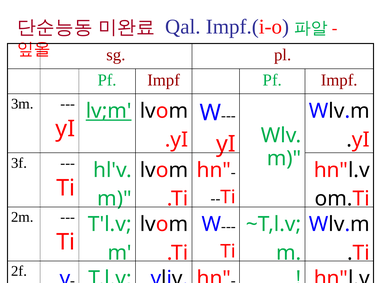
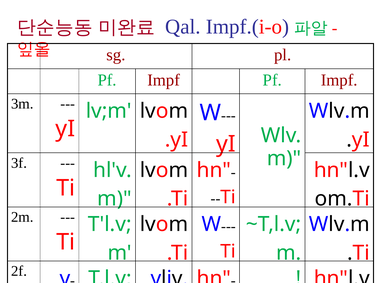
lv;m underline: present -> none
